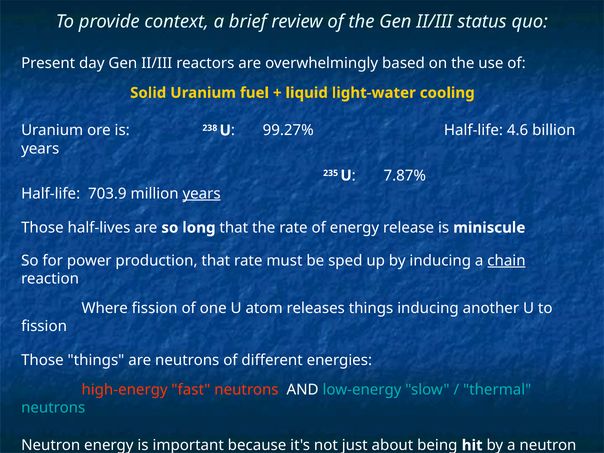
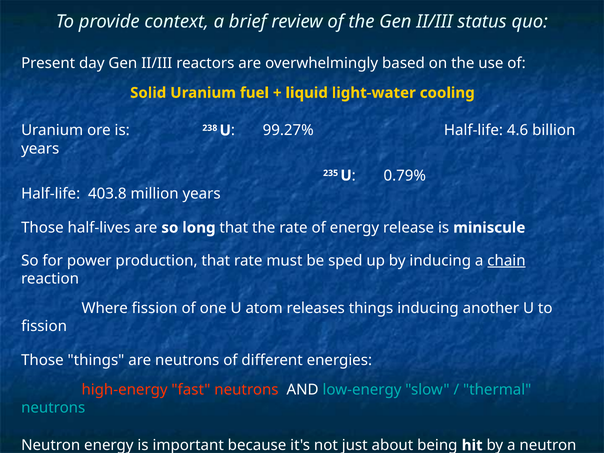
7.87%: 7.87% -> 0.79%
703.9: 703.9 -> 403.8
years at (202, 194) underline: present -> none
